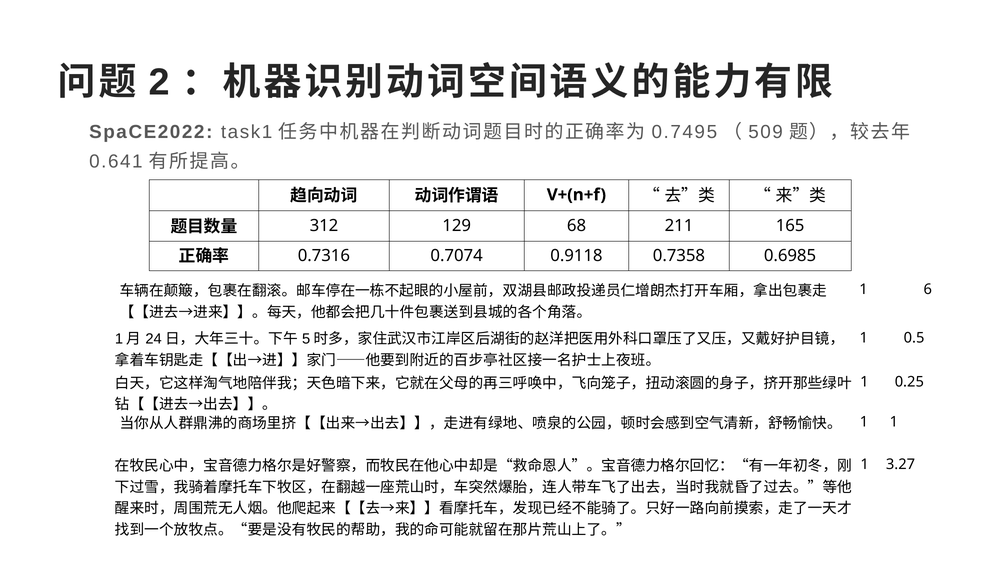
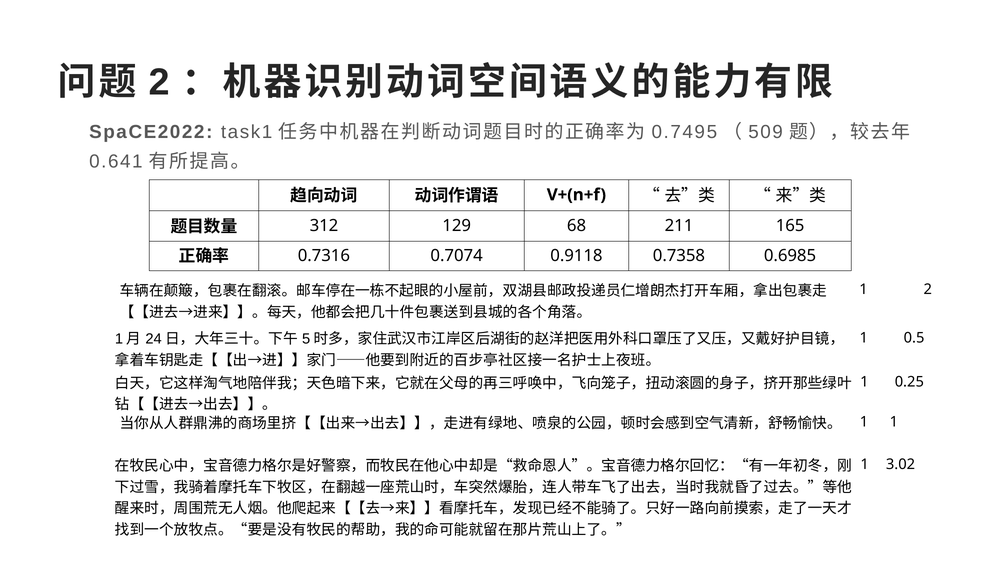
1 6: 6 -> 2
3.27: 3.27 -> 3.02
